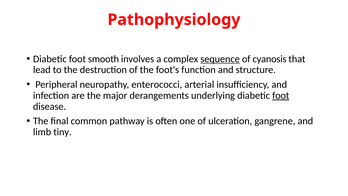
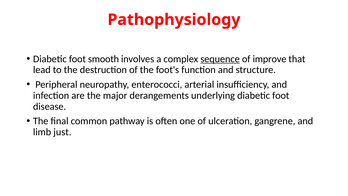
cyanosis: cyanosis -> improve
foot at (281, 95) underline: present -> none
tiny: tiny -> just
